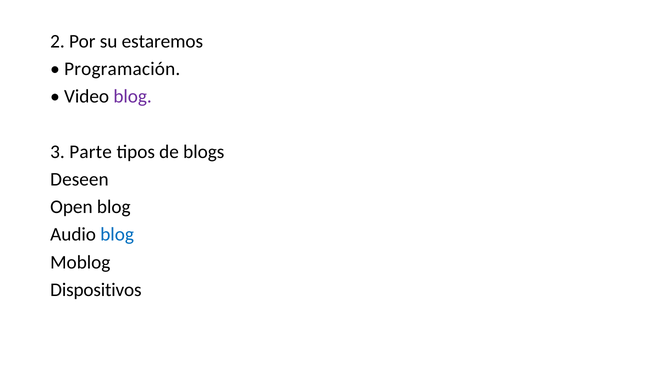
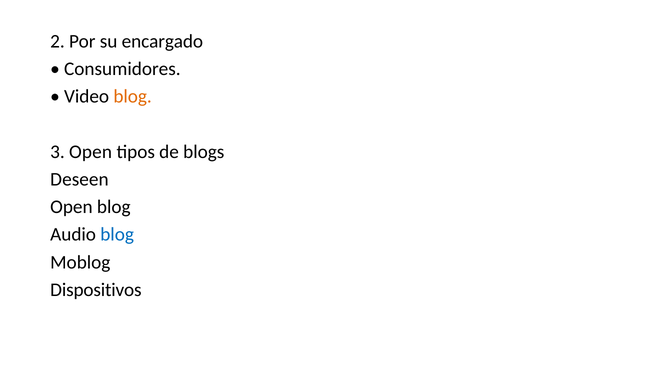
estaremos: estaremos -> encargado
Programación: Programación -> Consumidores
blog at (133, 96) colour: purple -> orange
3 Parte: Parte -> Open
